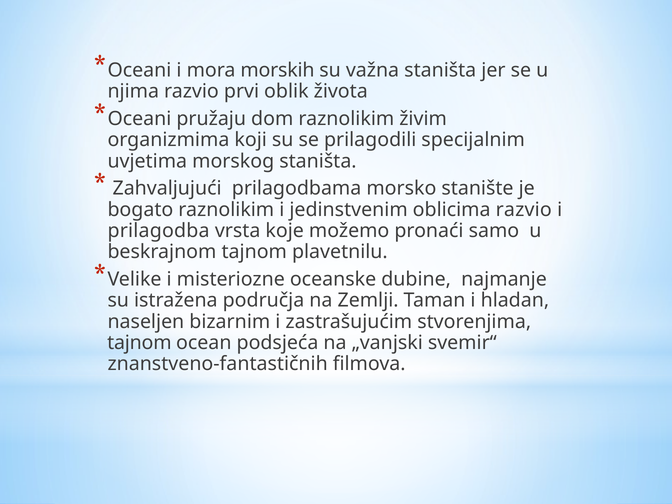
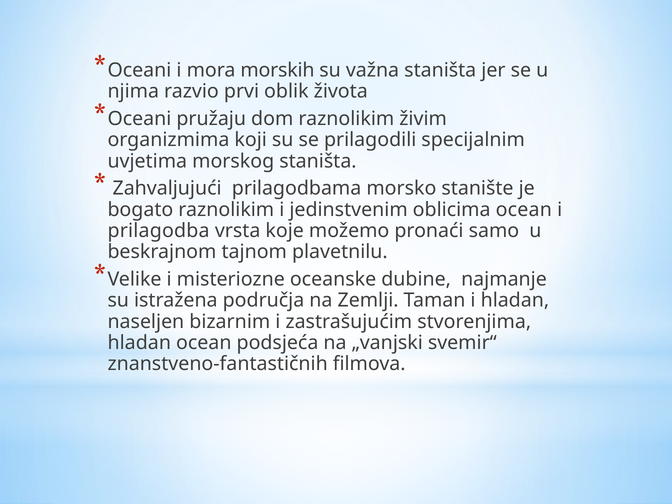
oblicima razvio: razvio -> ocean
tajnom at (139, 343): tajnom -> hladan
